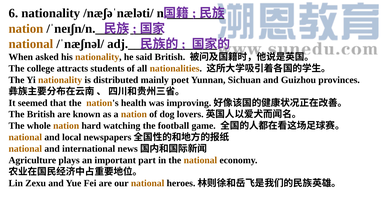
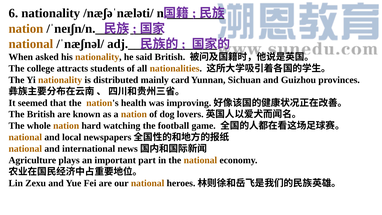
poet: poet -> card
